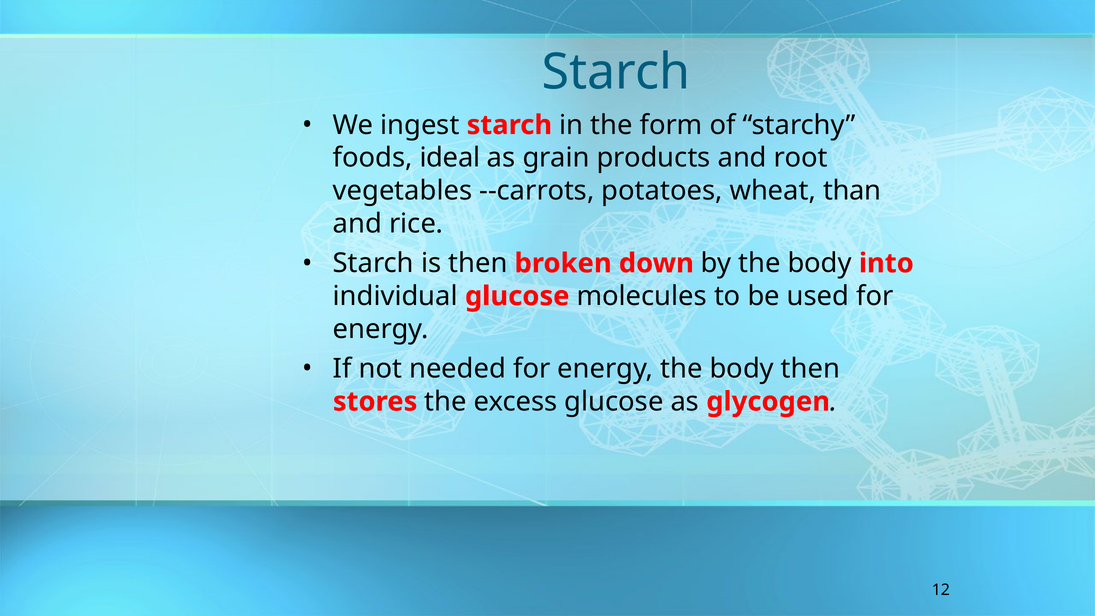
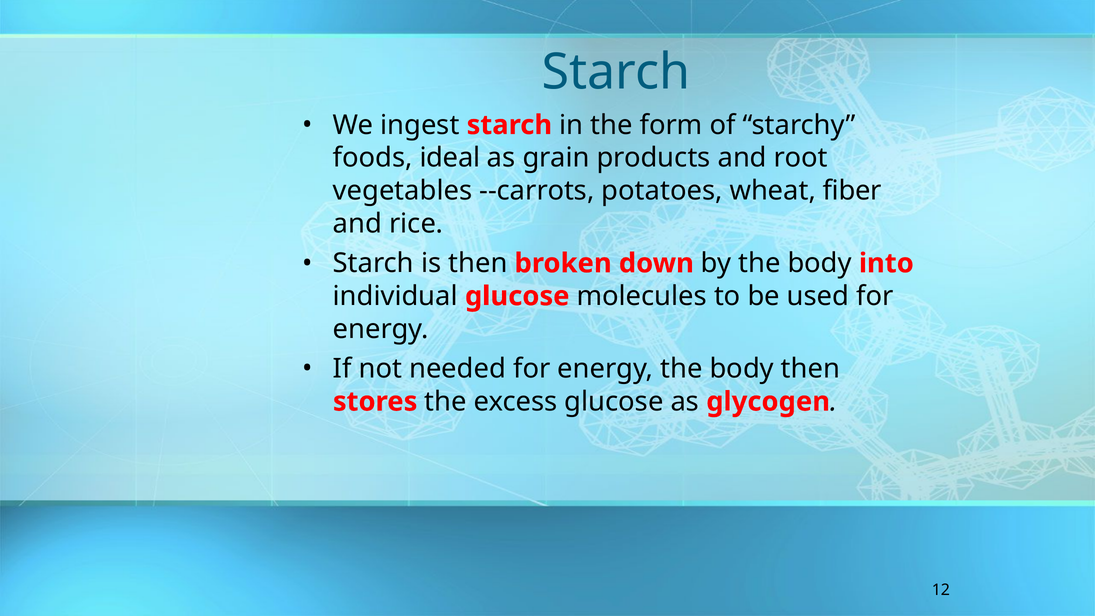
than: than -> fiber
